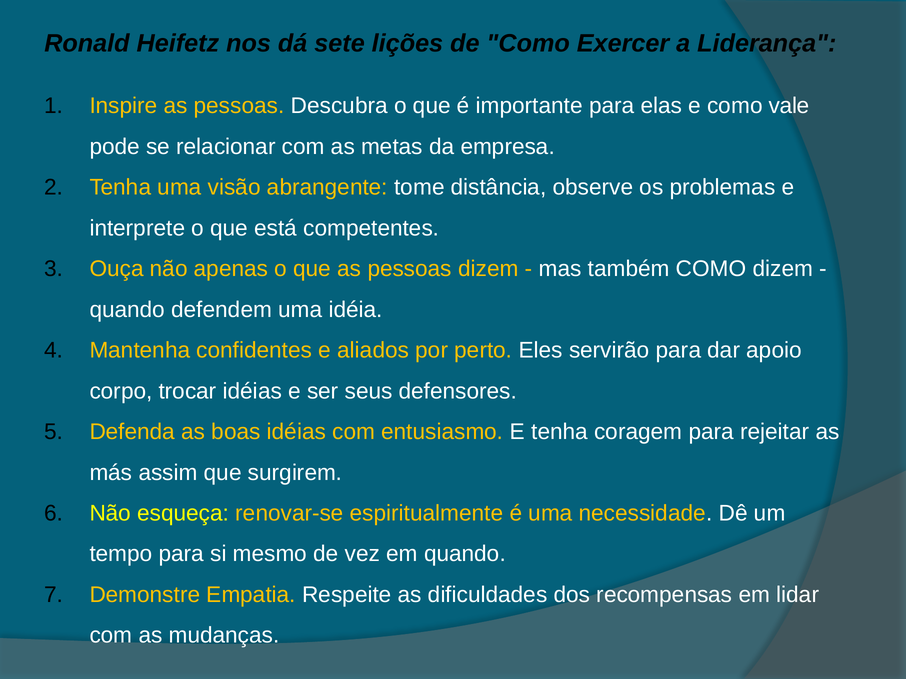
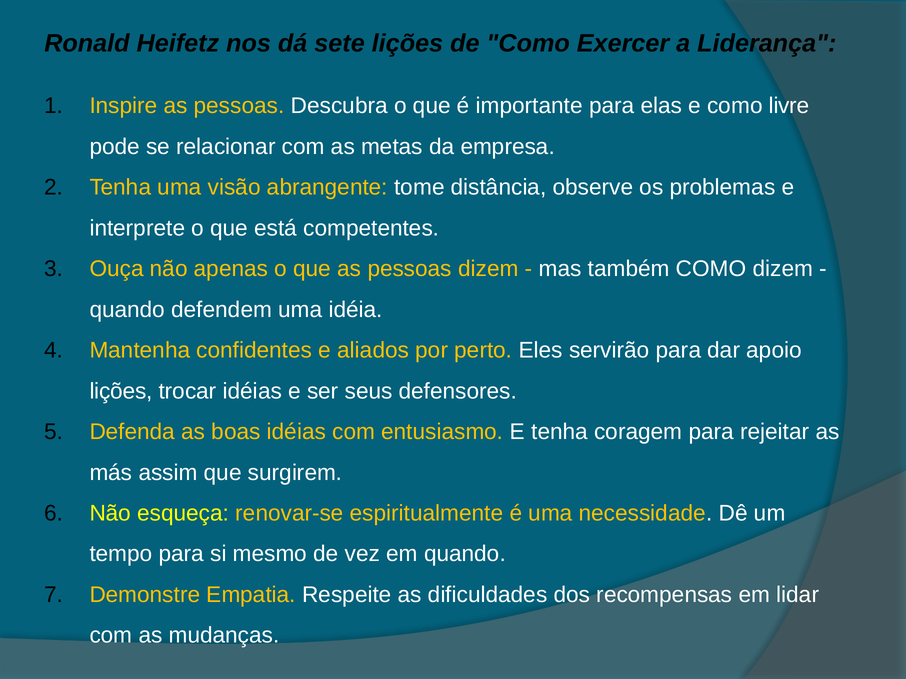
vale: vale -> livre
corpo at (121, 391): corpo -> lições
